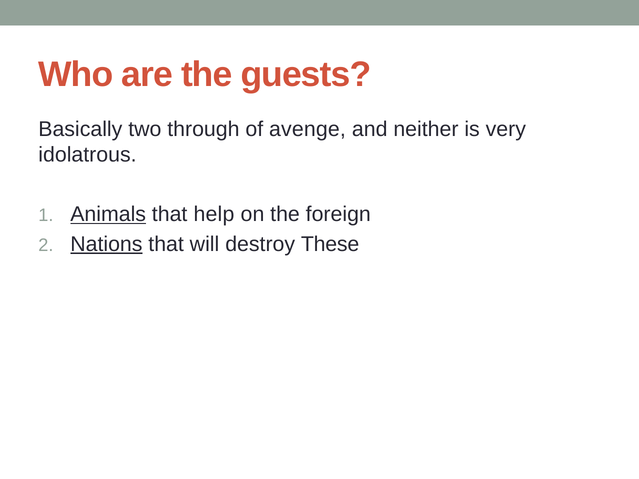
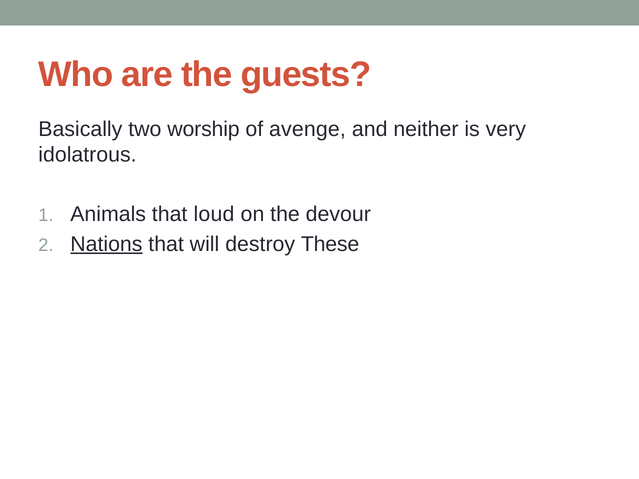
through: through -> worship
Animals underline: present -> none
help: help -> loud
foreign: foreign -> devour
